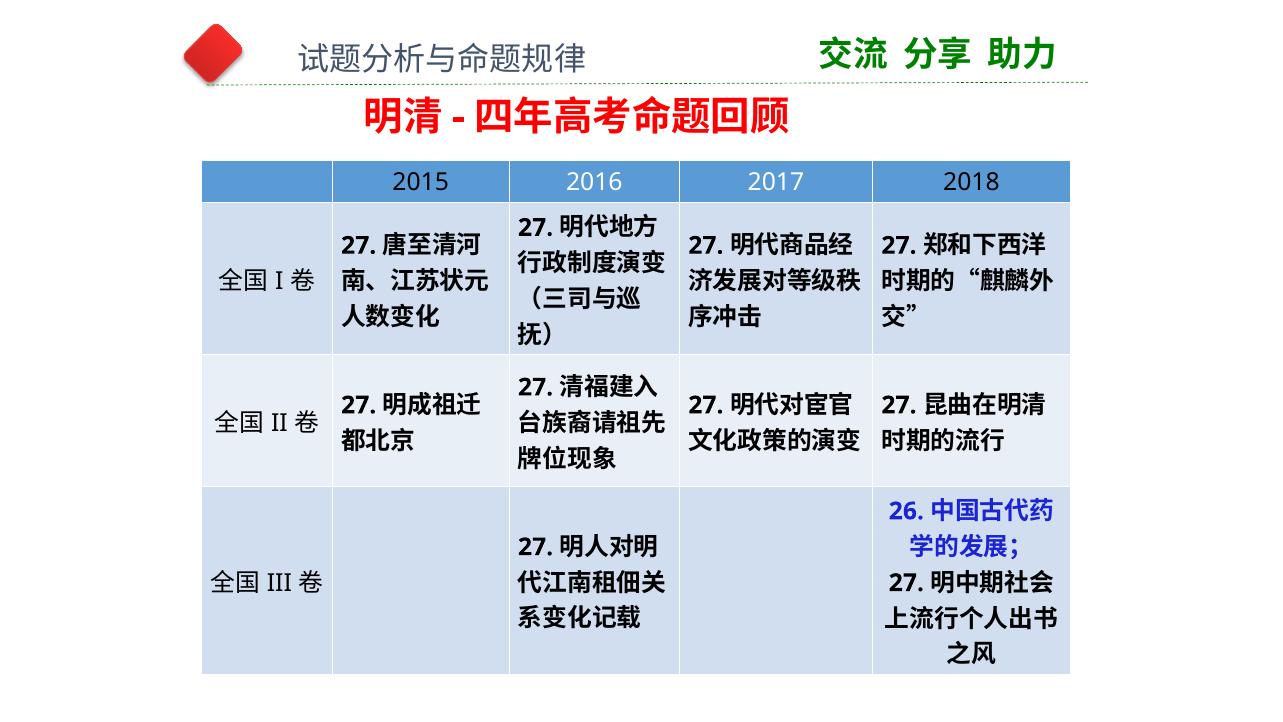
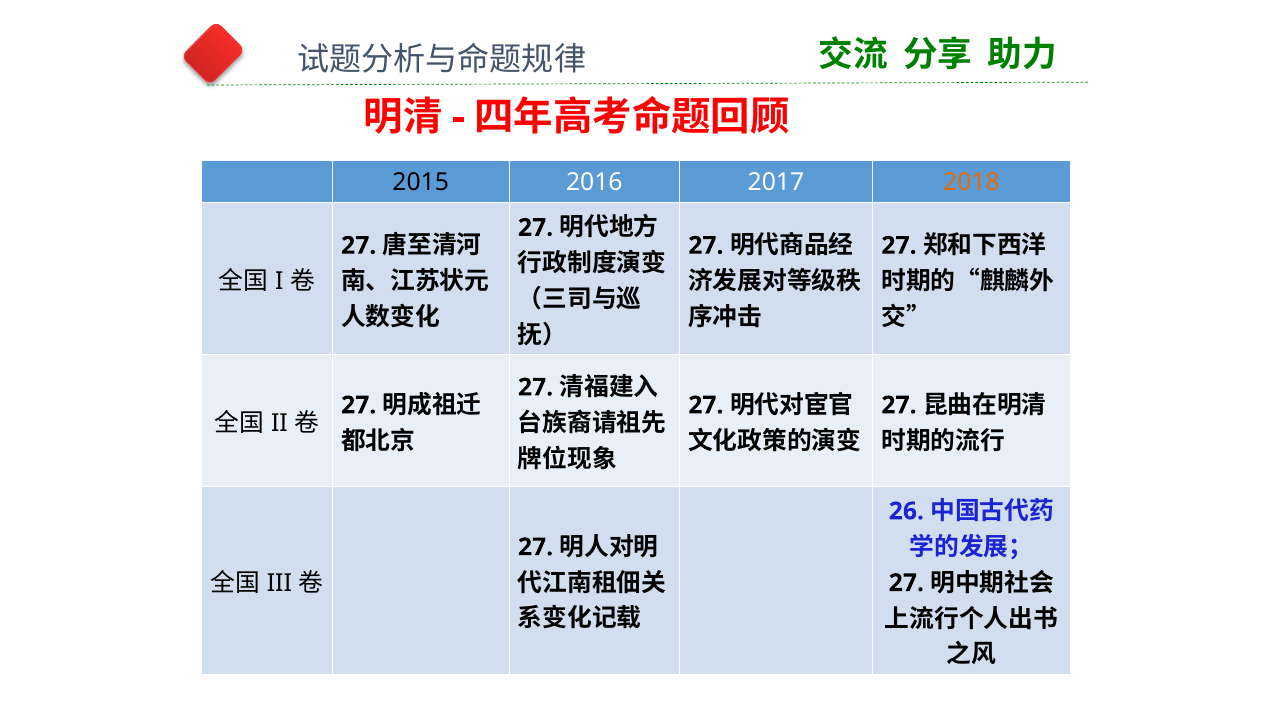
2018 colour: black -> orange
